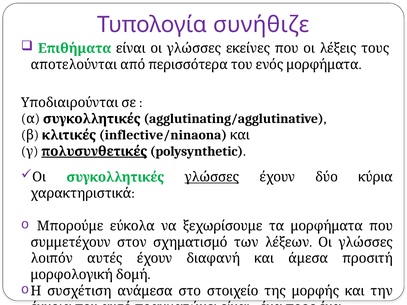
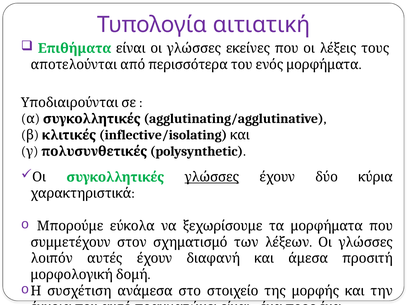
συνήθιζε: συνήθιζε -> αιτιατική
inflective/ninaona: inflective/ninaona -> inflective/isolating
πολυσυνθετικές underline: present -> none
